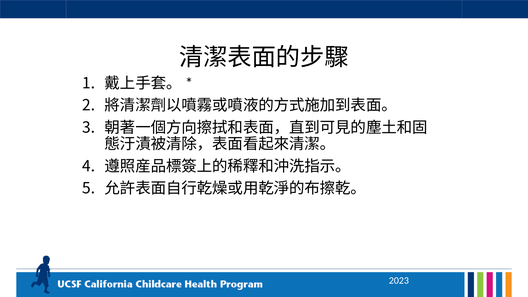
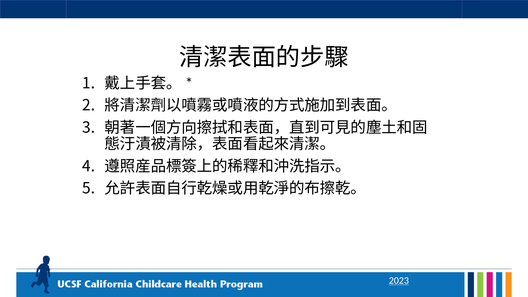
2023 underline: none -> present
